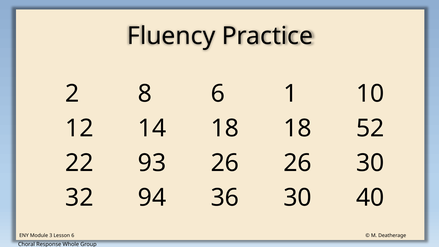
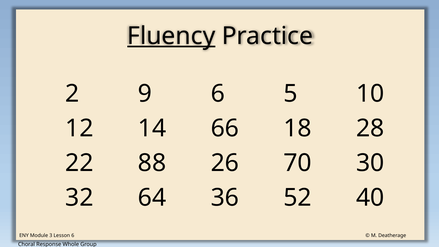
Fluency underline: none -> present
8: 8 -> 9
1: 1 -> 5
14 18: 18 -> 66
52: 52 -> 28
93: 93 -> 88
26 26: 26 -> 70
94: 94 -> 64
36 30: 30 -> 52
